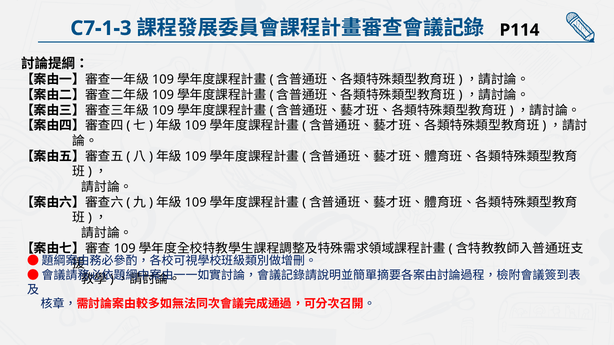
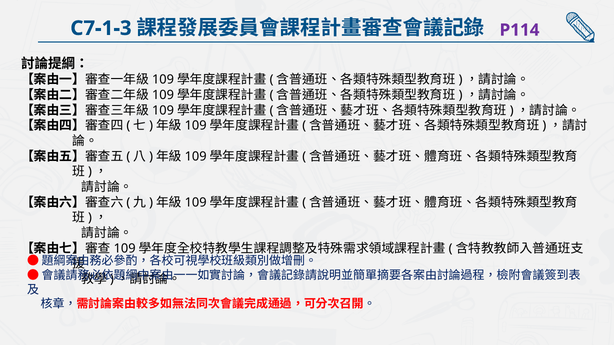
P114 colour: black -> purple
